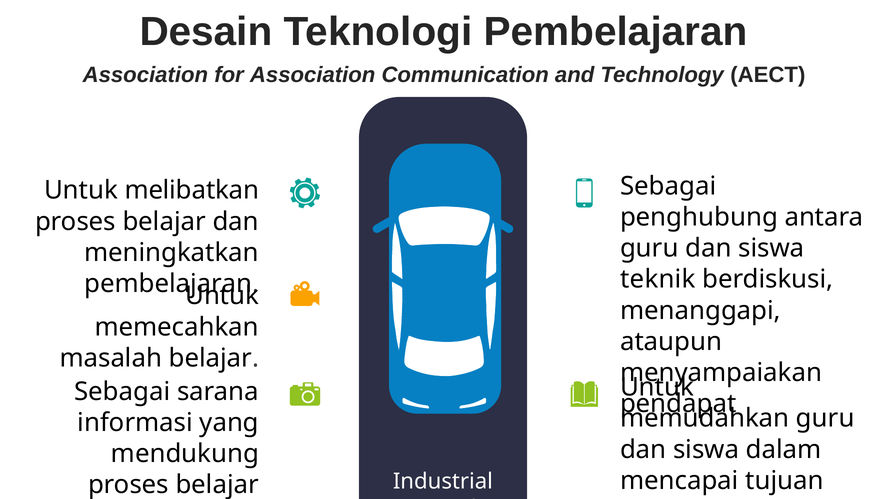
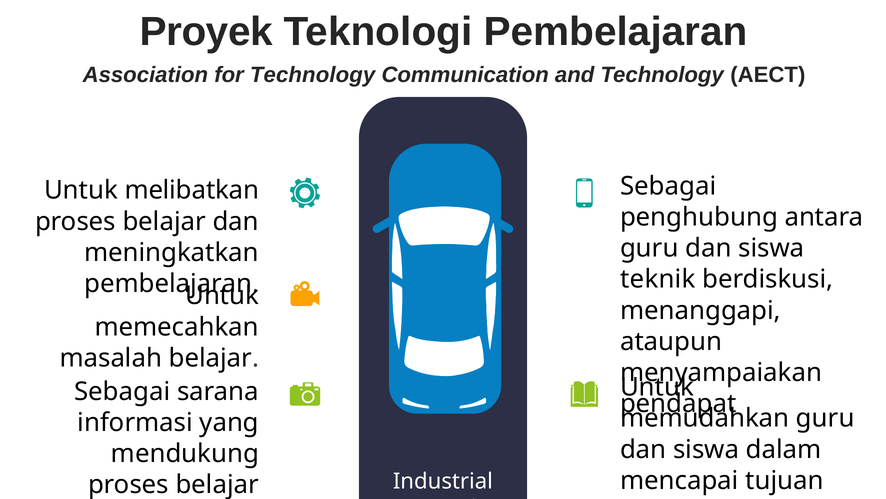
Desain: Desain -> Proyek
for Association: Association -> Technology
